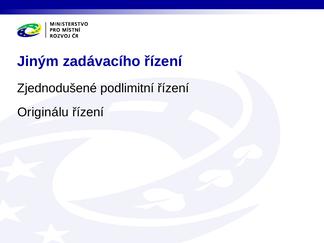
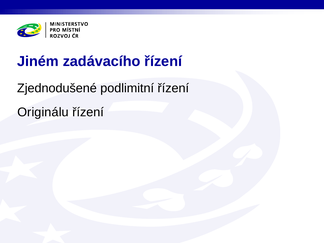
Jiným: Jiným -> Jiném
